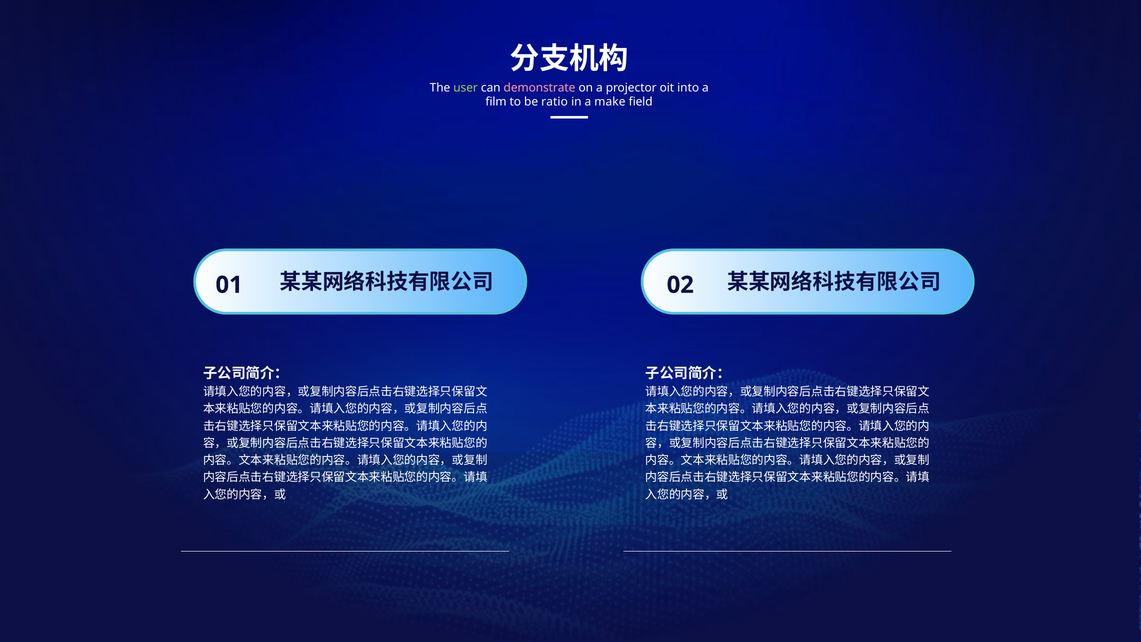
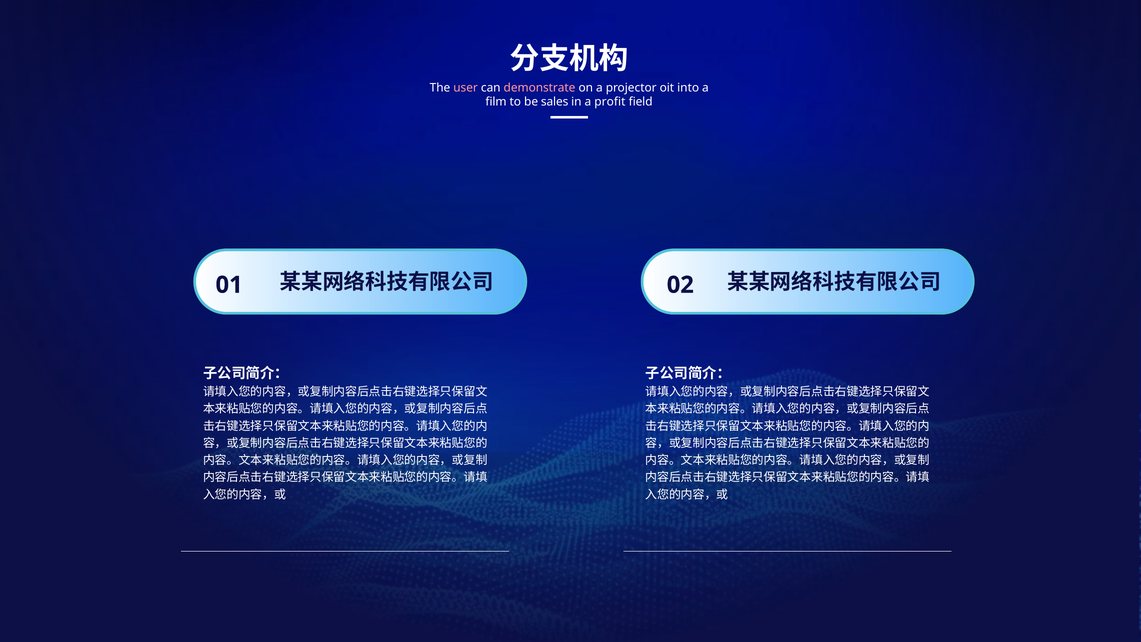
user colour: light green -> pink
ratio: ratio -> sales
make: make -> profit
